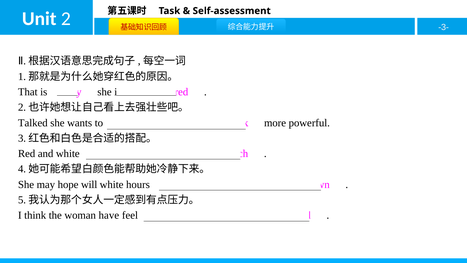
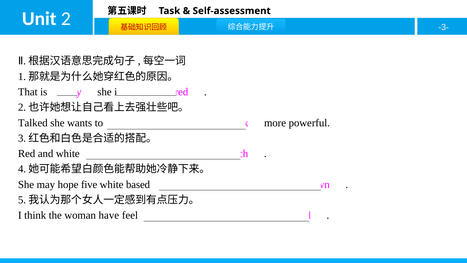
will: will -> five
hours: hours -> based
